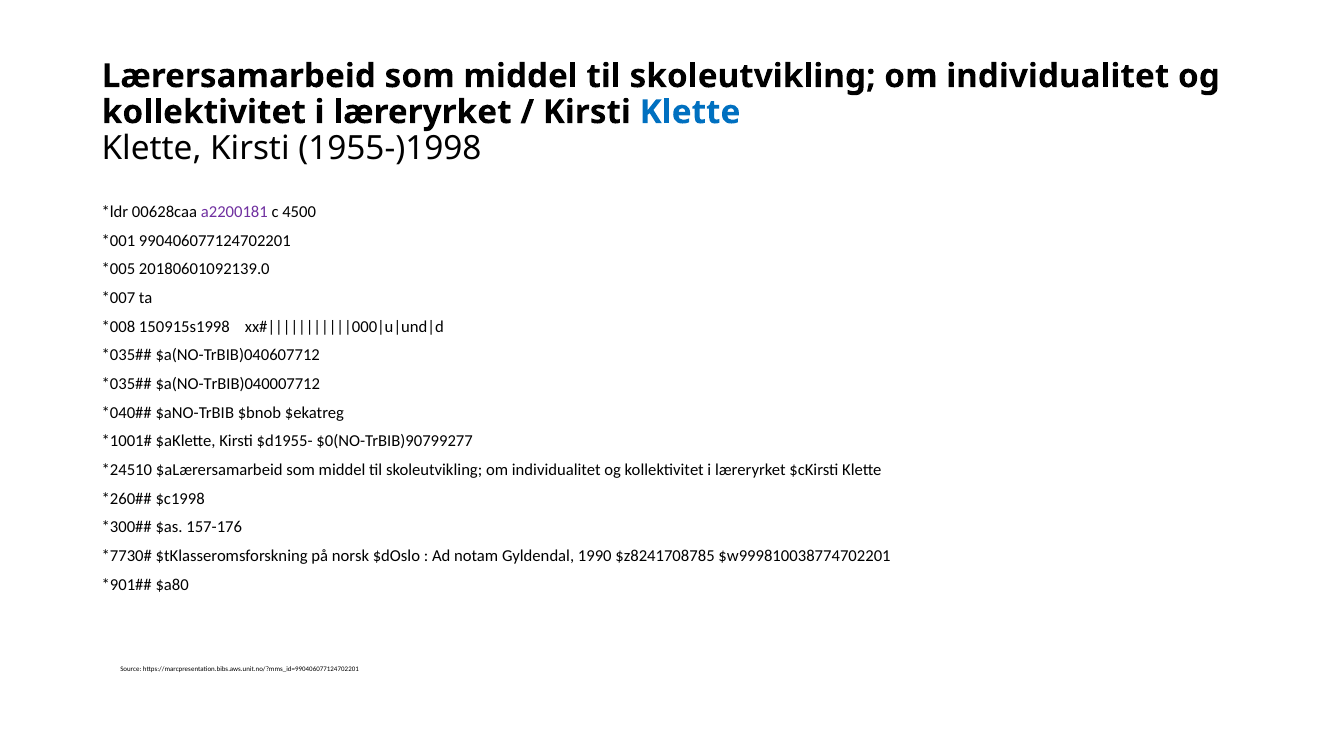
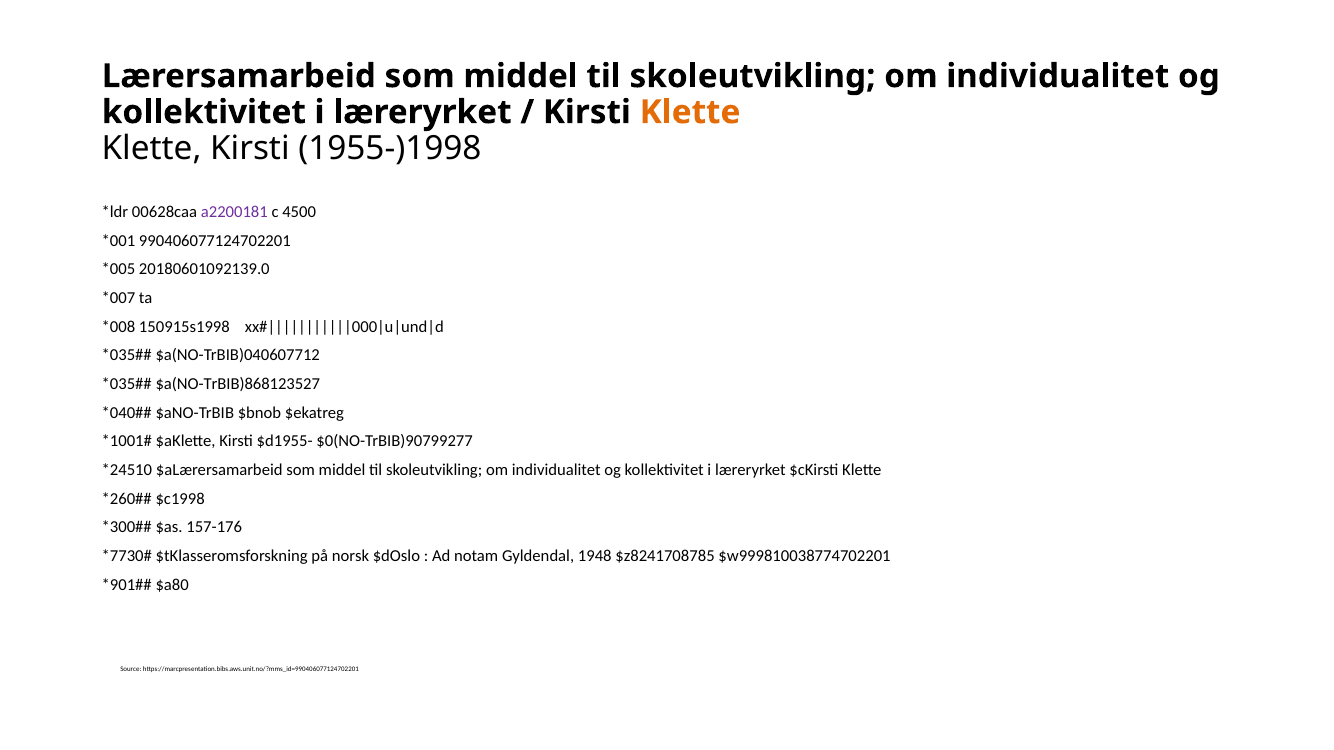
Klette at (690, 112) colour: blue -> orange
$a(NO-TrBIB)040007712: $a(NO-TrBIB)040007712 -> $a(NO-TrBIB)868123527
1990: 1990 -> 1948
